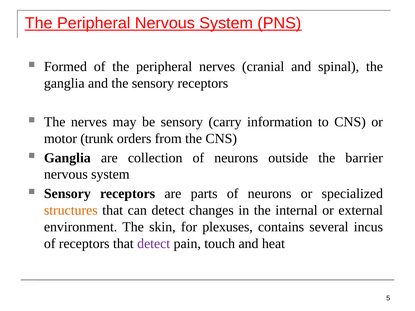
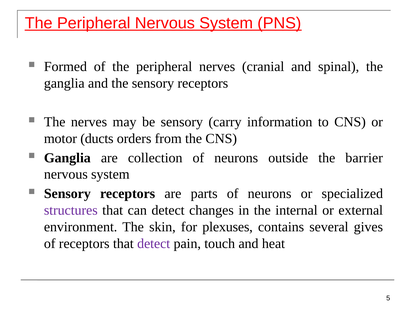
trunk: trunk -> ducts
structures colour: orange -> purple
incus: incus -> gives
